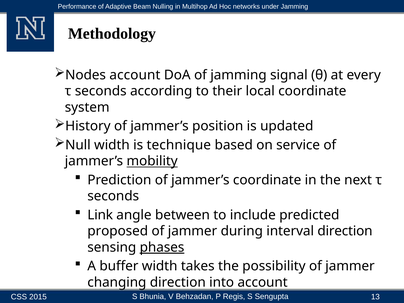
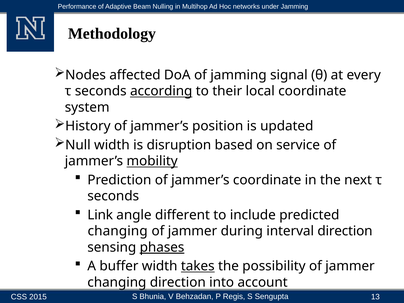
Nodes account: account -> affected
according underline: none -> present
technique: technique -> disruption
between: between -> different
proposed at (118, 231): proposed -> changing
takes underline: none -> present
